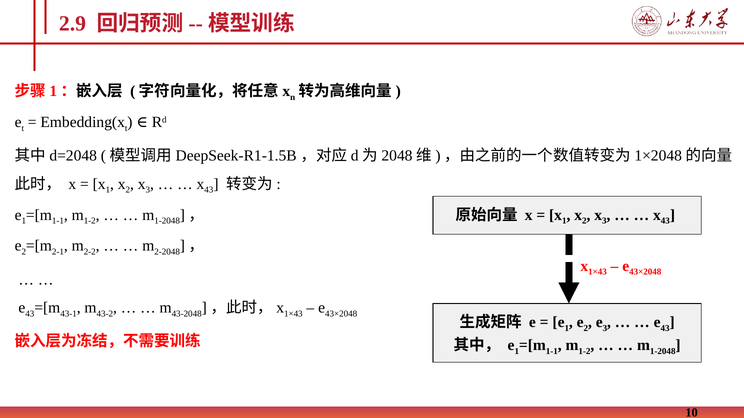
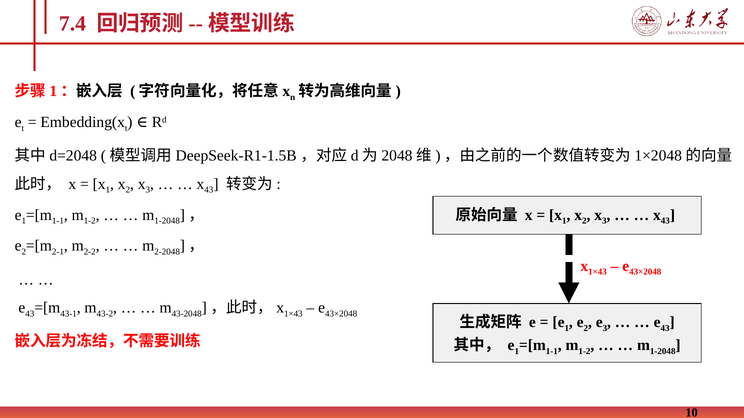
2.9: 2.9 -> 7.4
